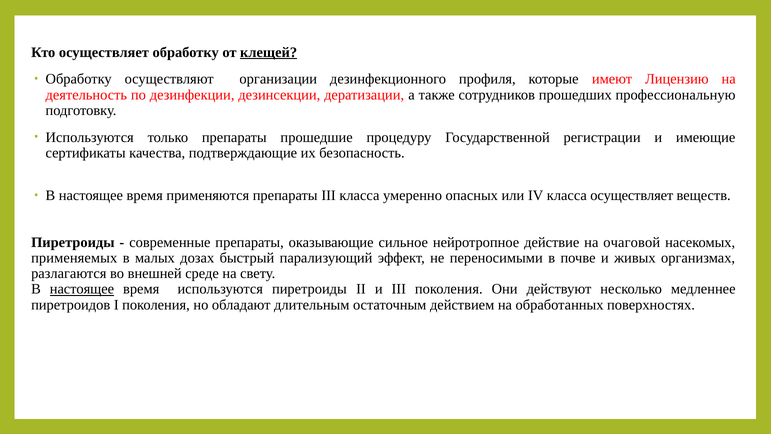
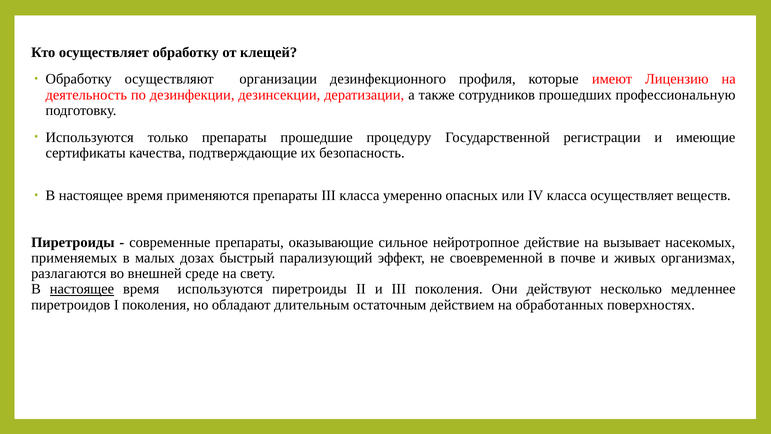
клещей underline: present -> none
очаговой: очаговой -> вызывает
переносимыми: переносимыми -> своевременной
